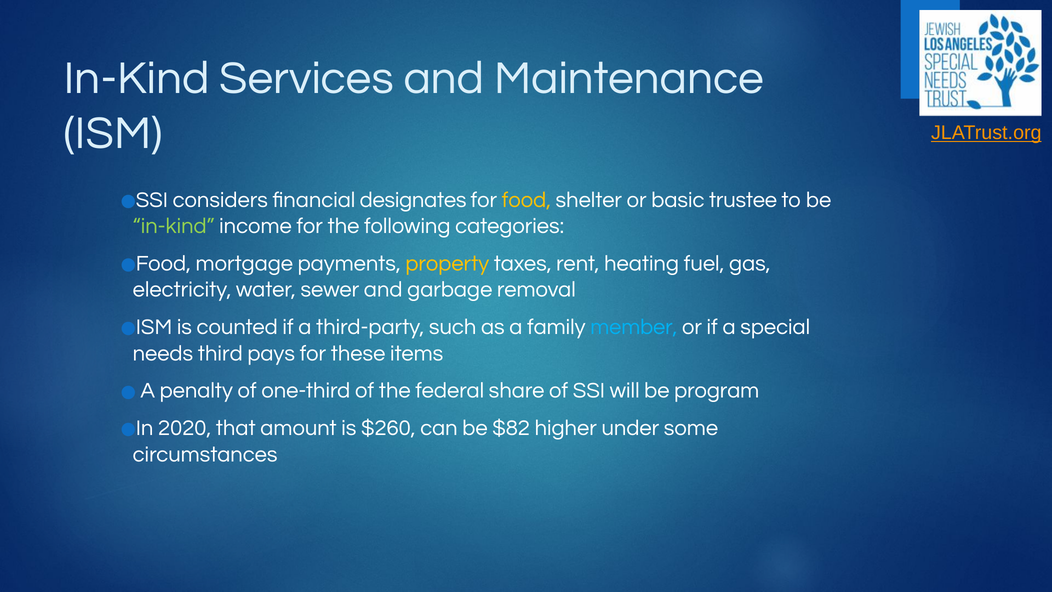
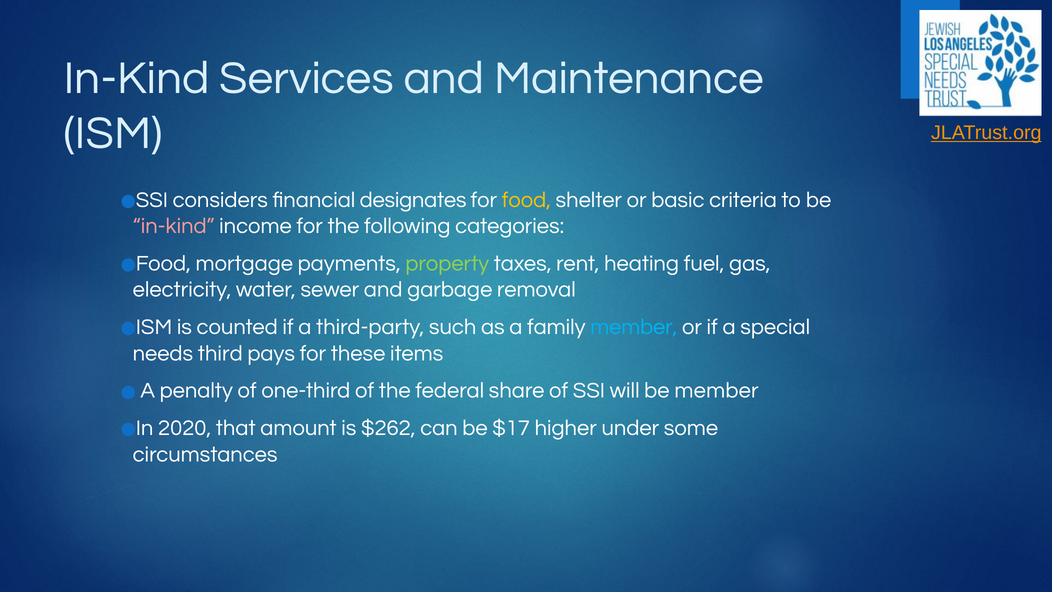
trustee: trustee -> criteria
in-kind at (174, 226) colour: light green -> pink
property colour: yellow -> light green
be program: program -> member
$260: $260 -> $262
$82: $82 -> $17
